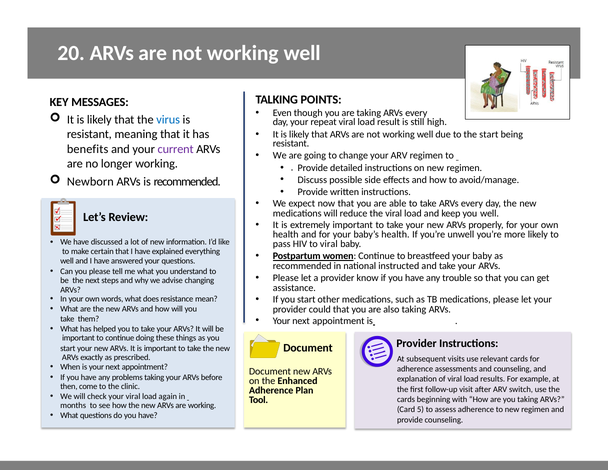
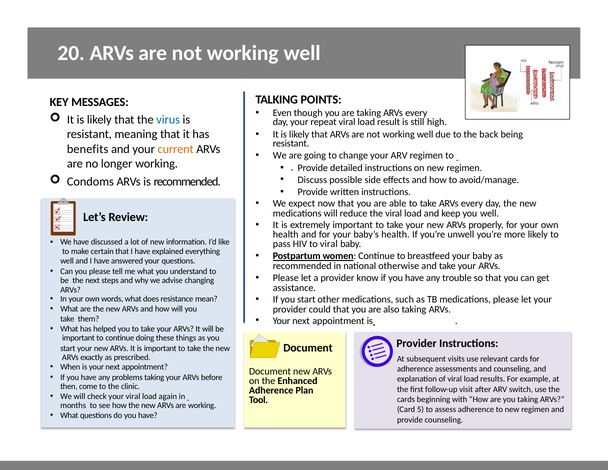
the start: start -> back
current colour: purple -> orange
Newborn: Newborn -> Condoms
instructed: instructed -> otherwise
